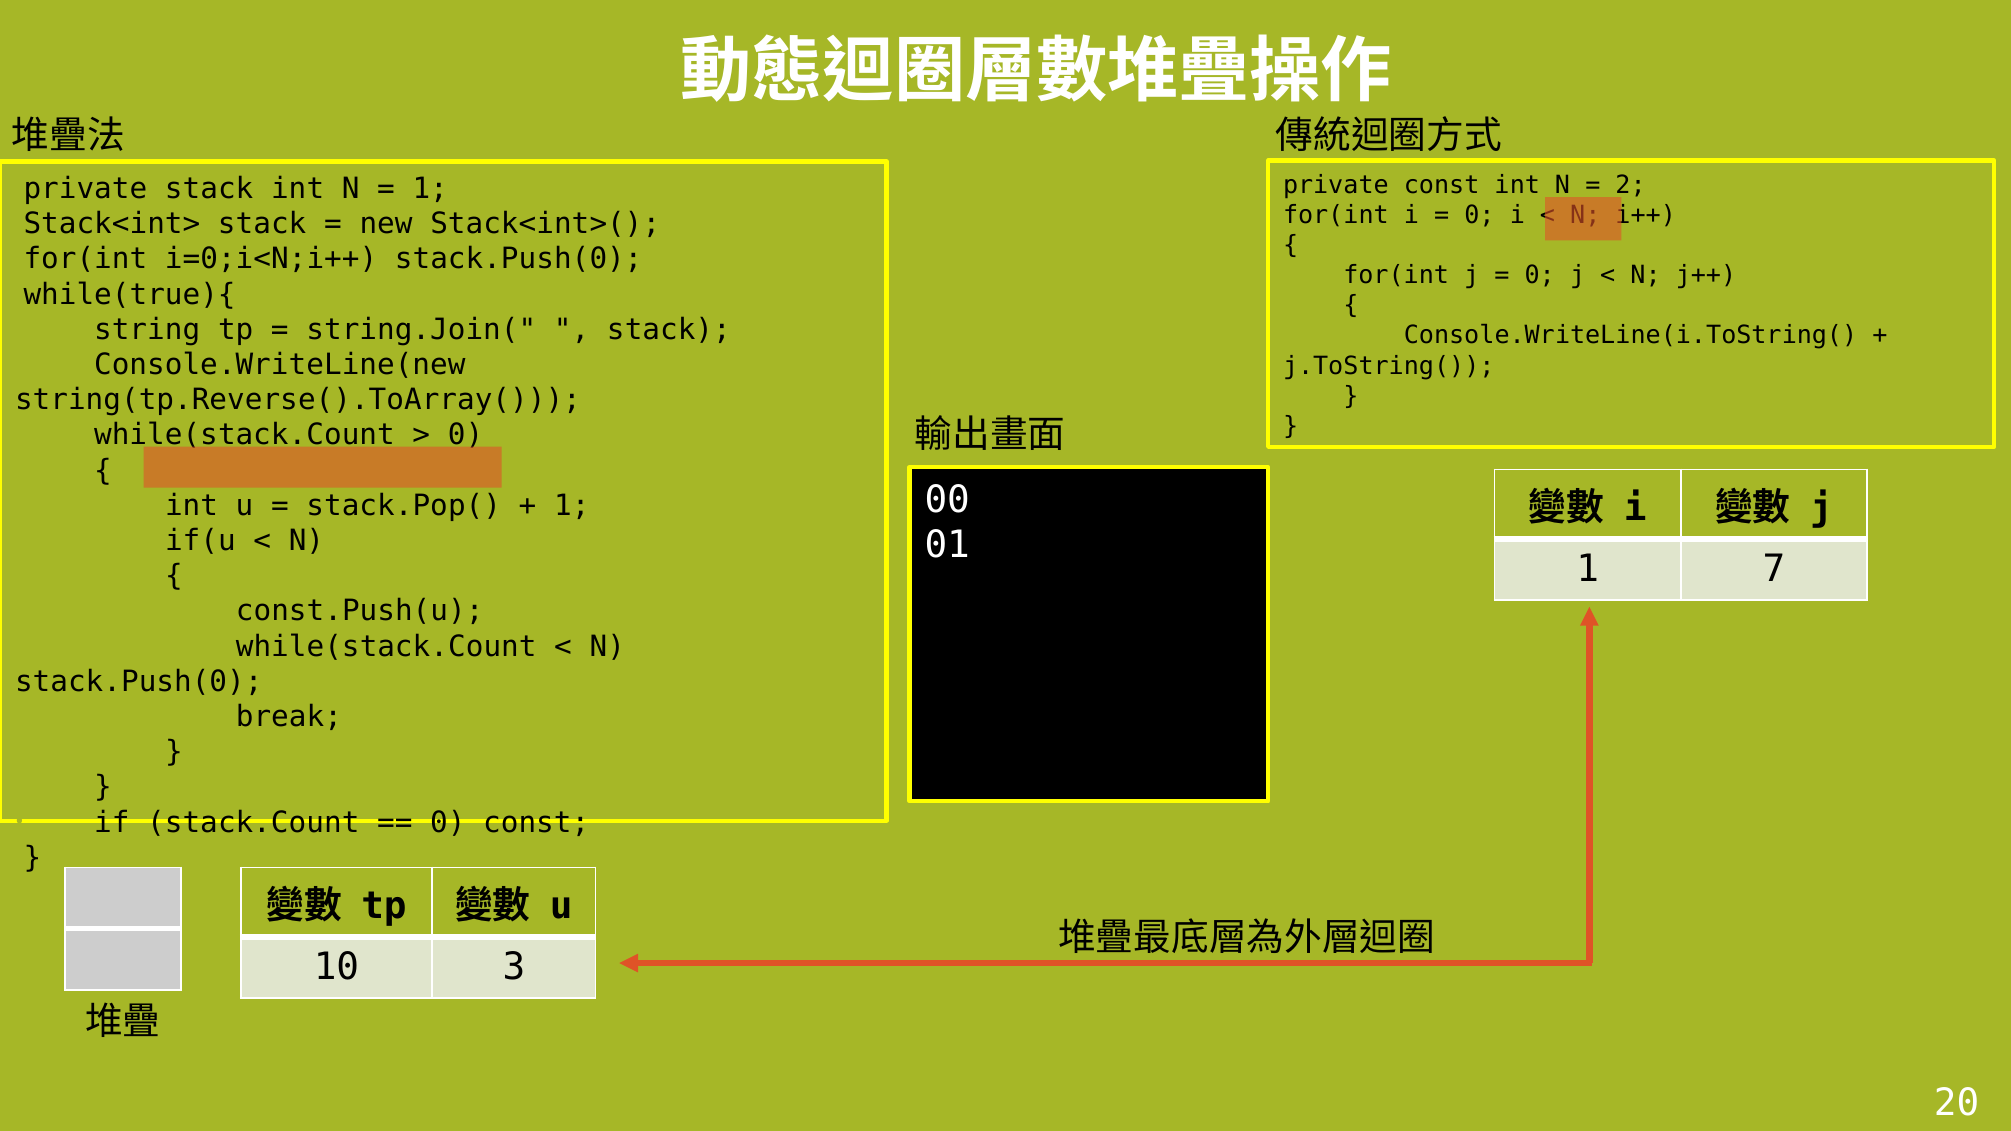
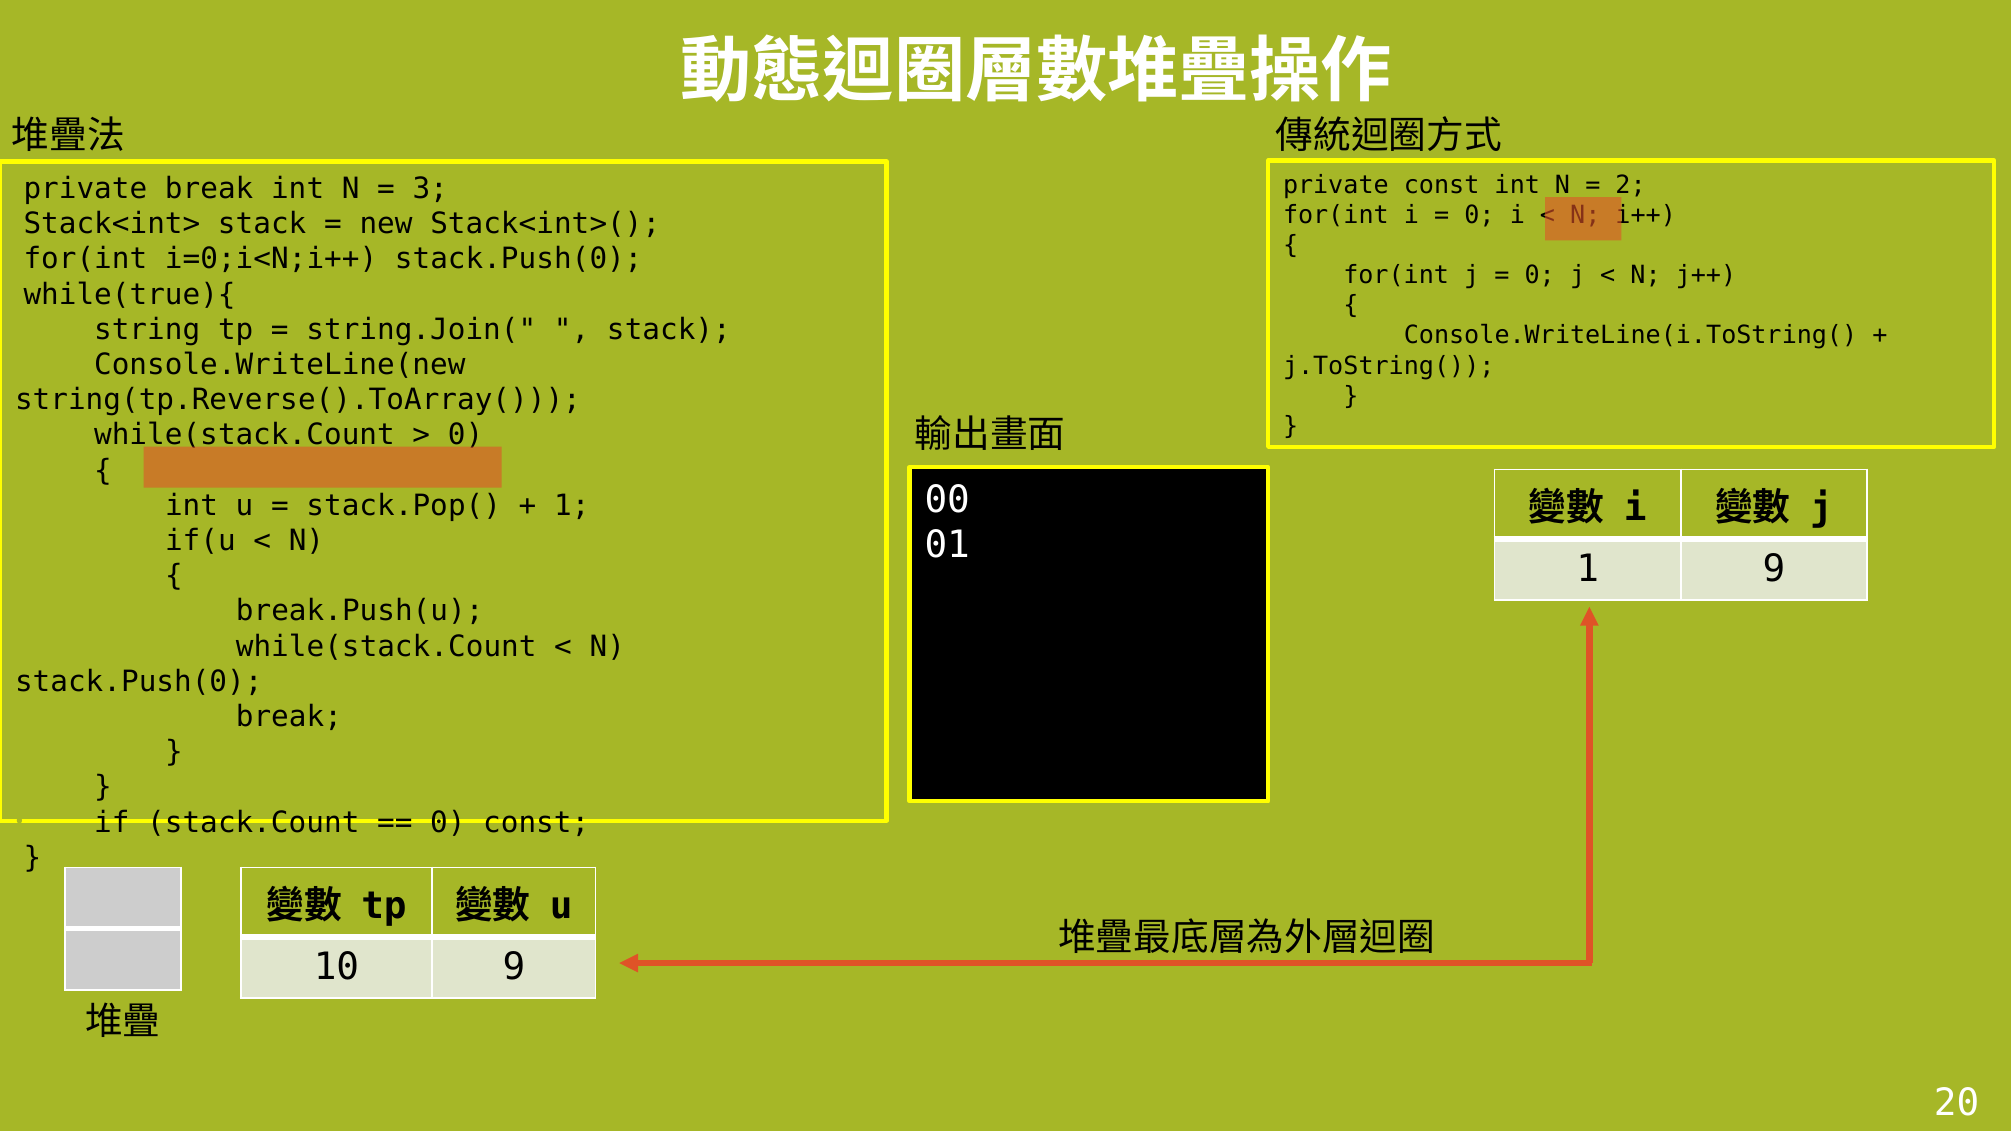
private stack: stack -> break
1 at (430, 189): 1 -> 3
1 7: 7 -> 9
const.Push(u: const.Push(u -> break.Push(u
10 3: 3 -> 9
